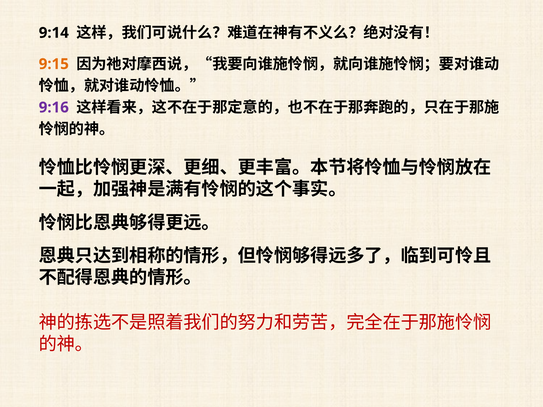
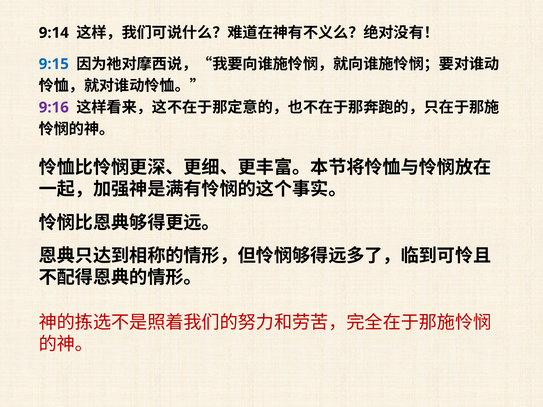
9:15 colour: orange -> blue
